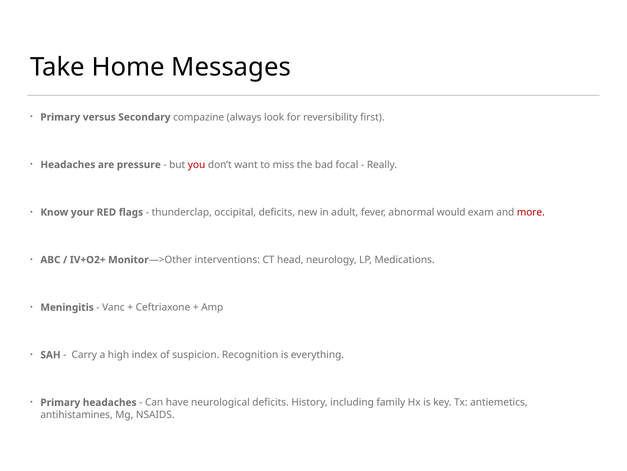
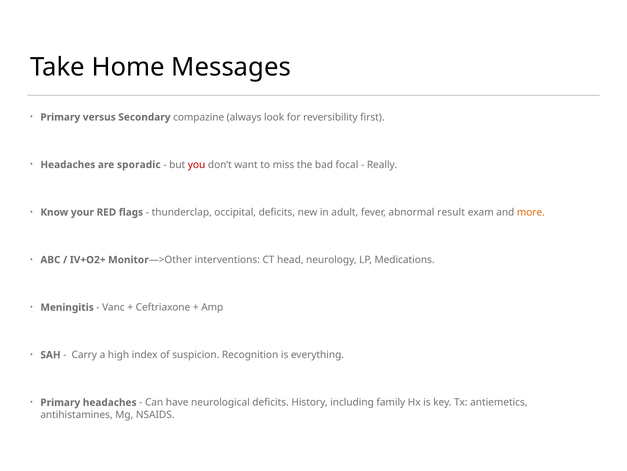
pressure: pressure -> sporadic
would: would -> result
more colour: red -> orange
